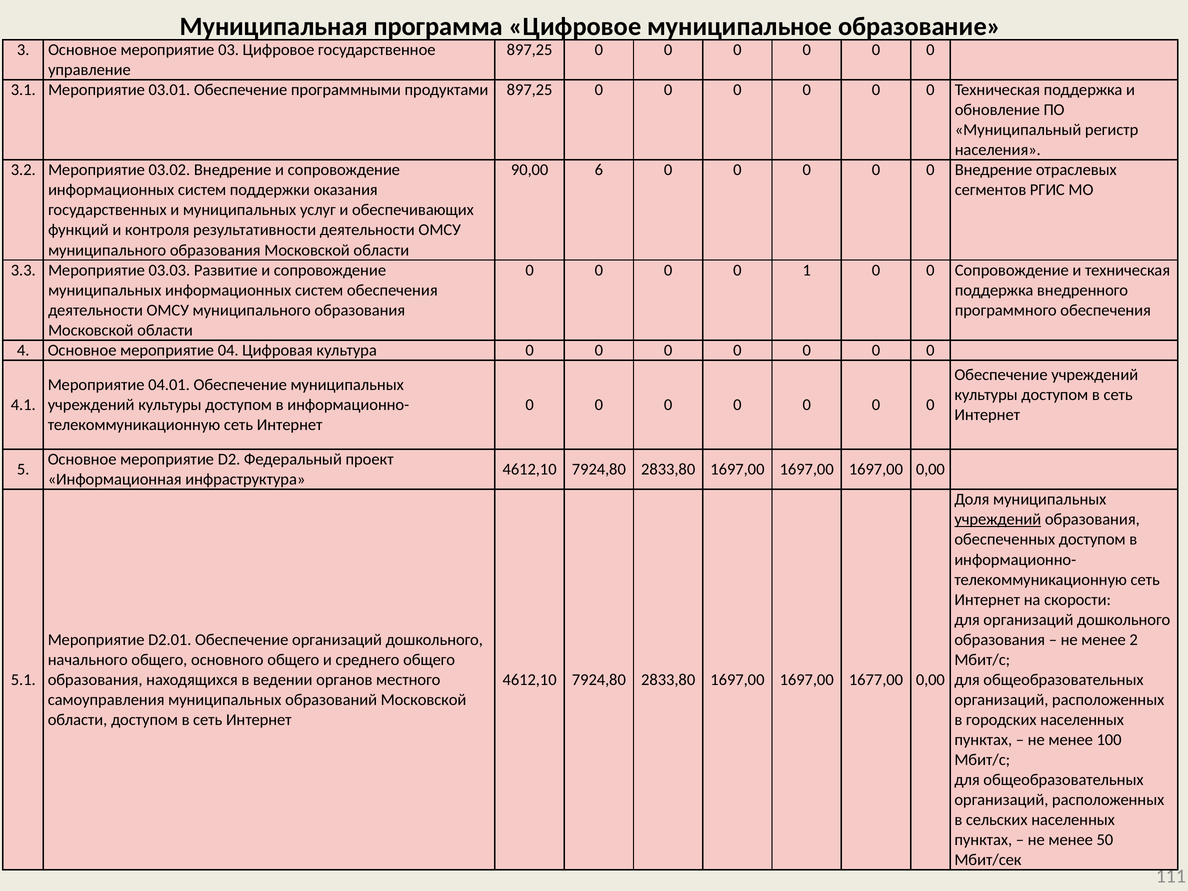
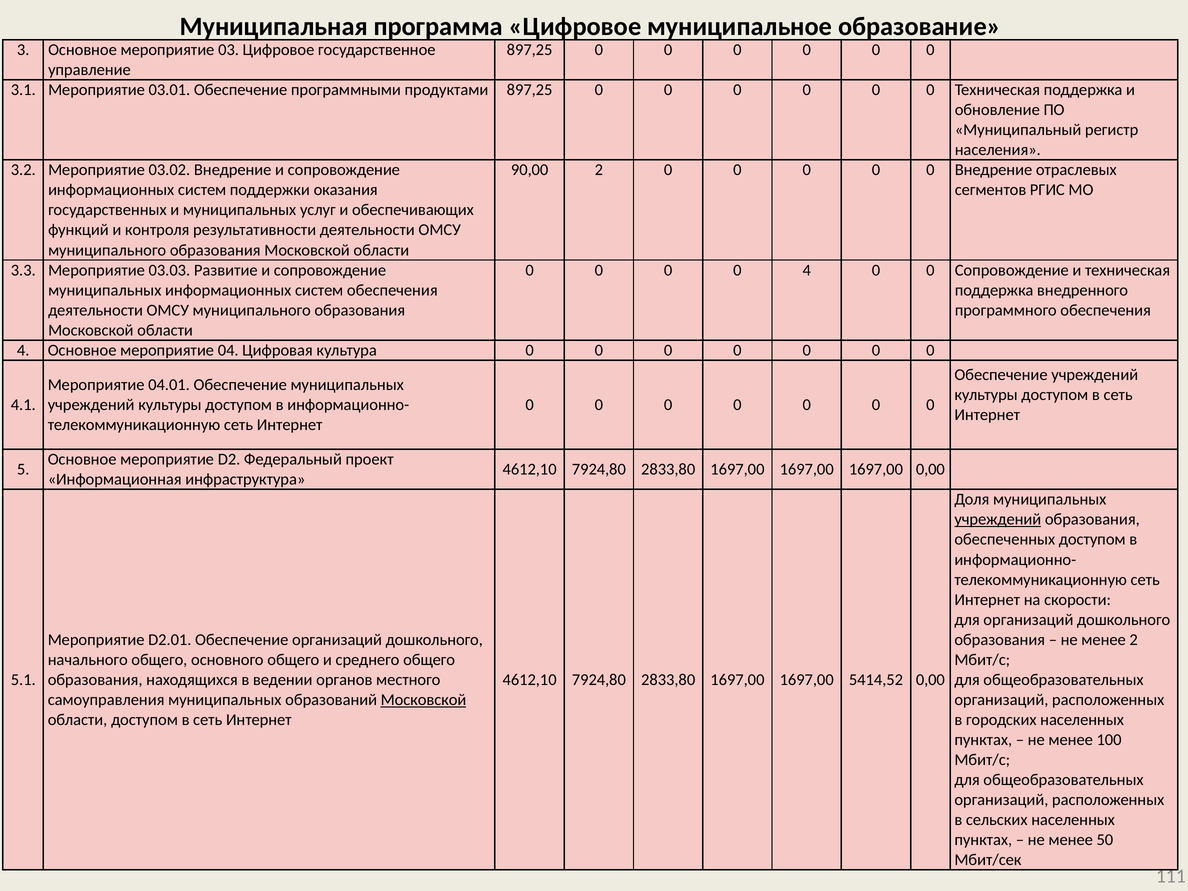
90,00 6: 6 -> 2
0 1: 1 -> 4
1677,00: 1677,00 -> 5414,52
Московской at (423, 700) underline: none -> present
